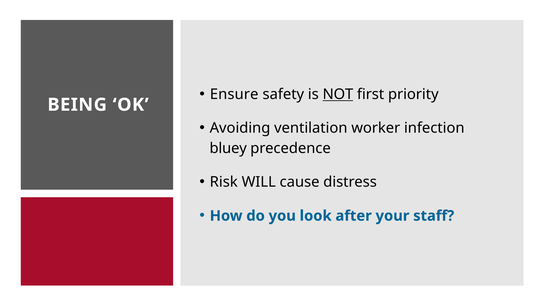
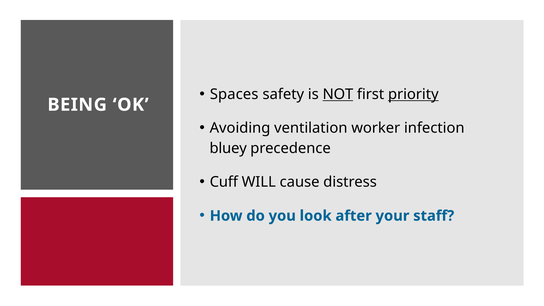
Ensure: Ensure -> Spaces
priority underline: none -> present
Risk: Risk -> Cuff
